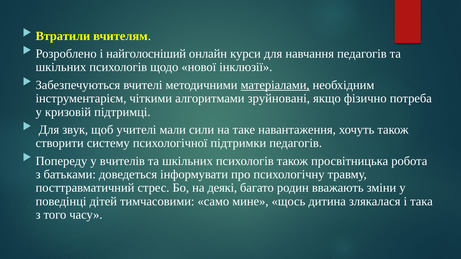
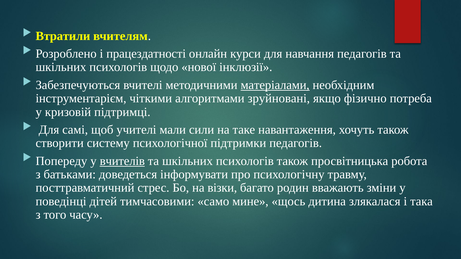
найголосніший: найголосніший -> працездатності
звук: звук -> самі
вчителів underline: none -> present
деякі: деякі -> візки
